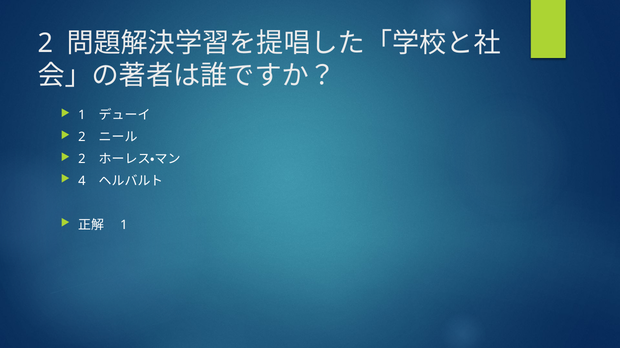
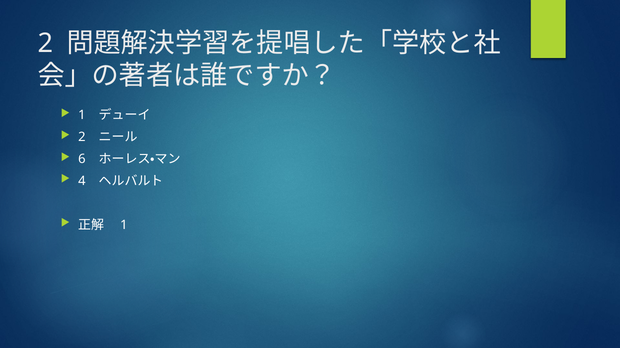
2 at (82, 159): 2 -> 6
